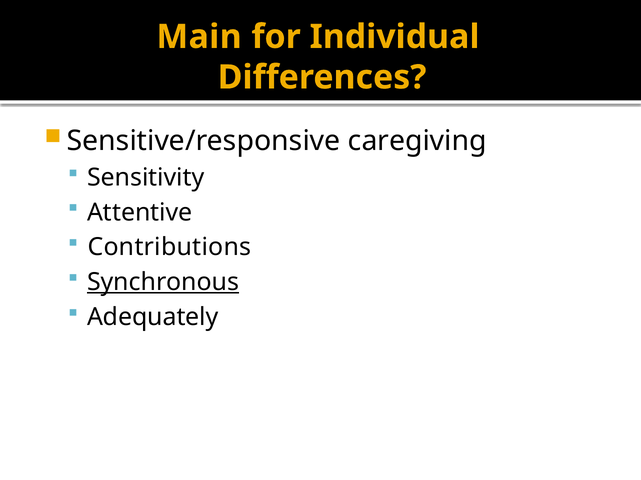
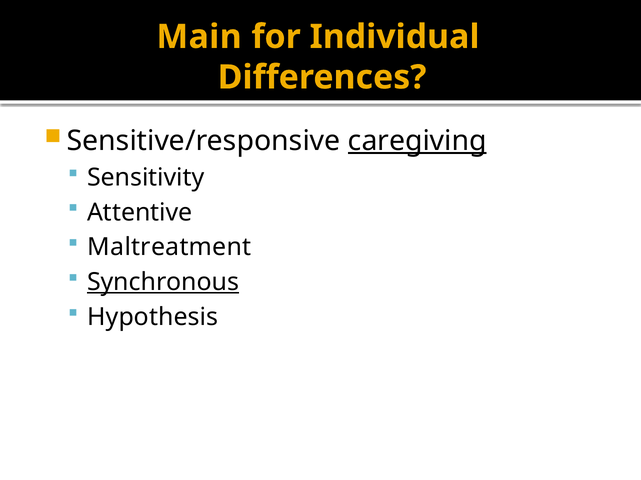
caregiving underline: none -> present
Contributions: Contributions -> Maltreatment
Adequately: Adequately -> Hypothesis
